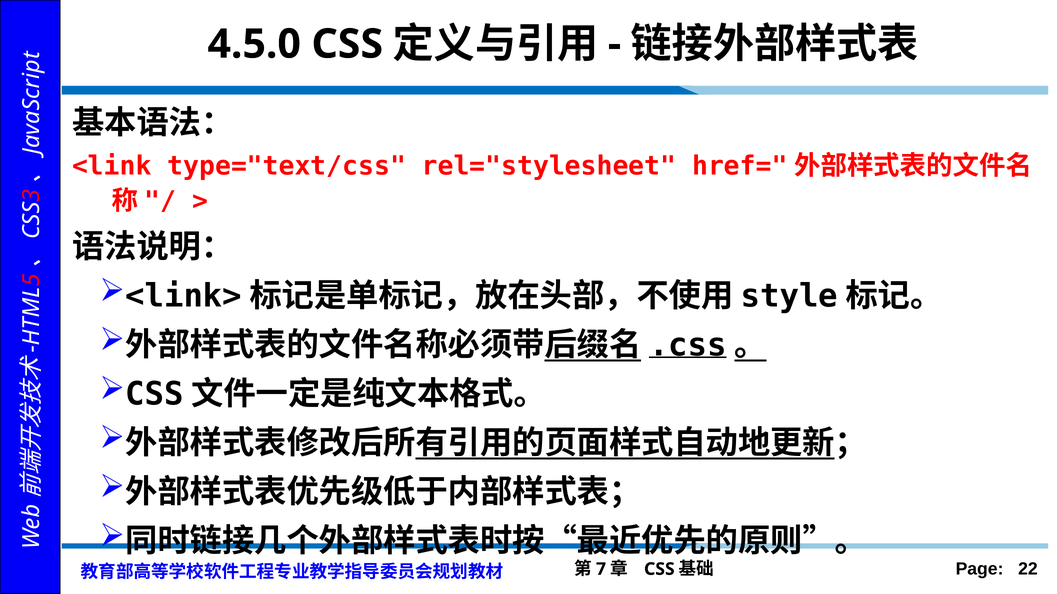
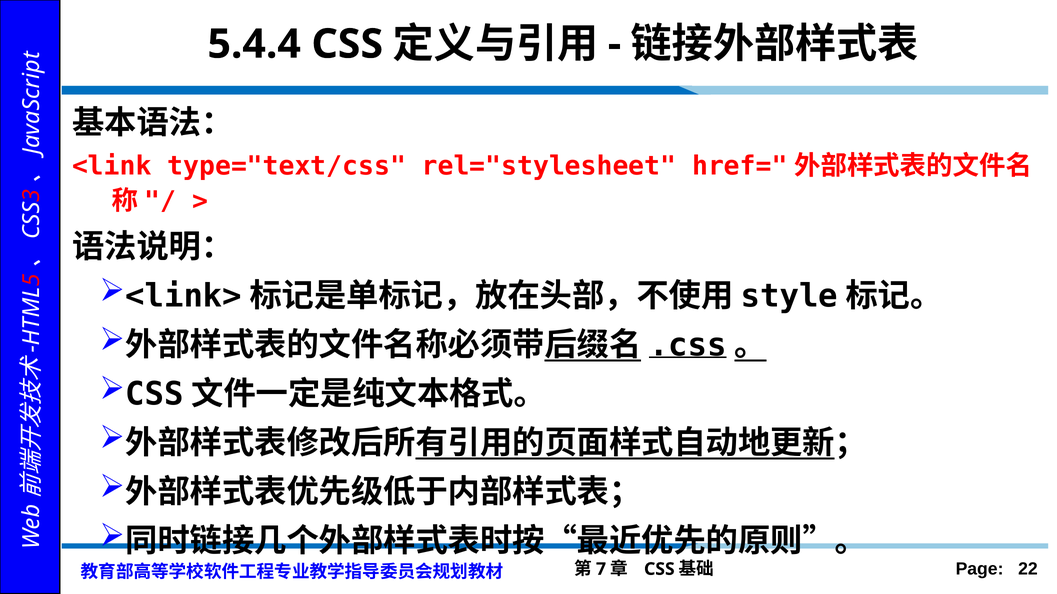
4.5.0: 4.5.0 -> 5.4.4
